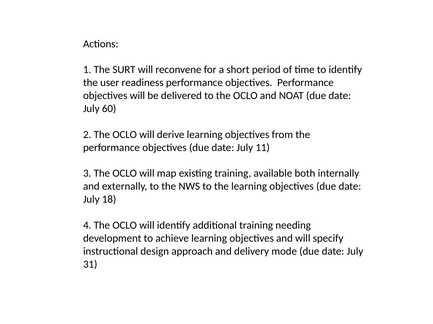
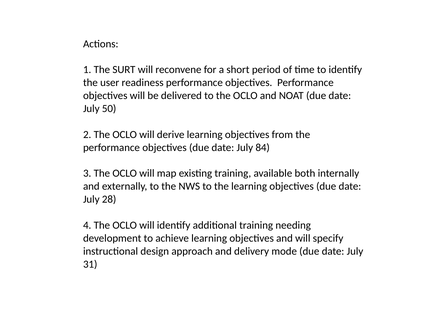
60: 60 -> 50
11: 11 -> 84
18: 18 -> 28
